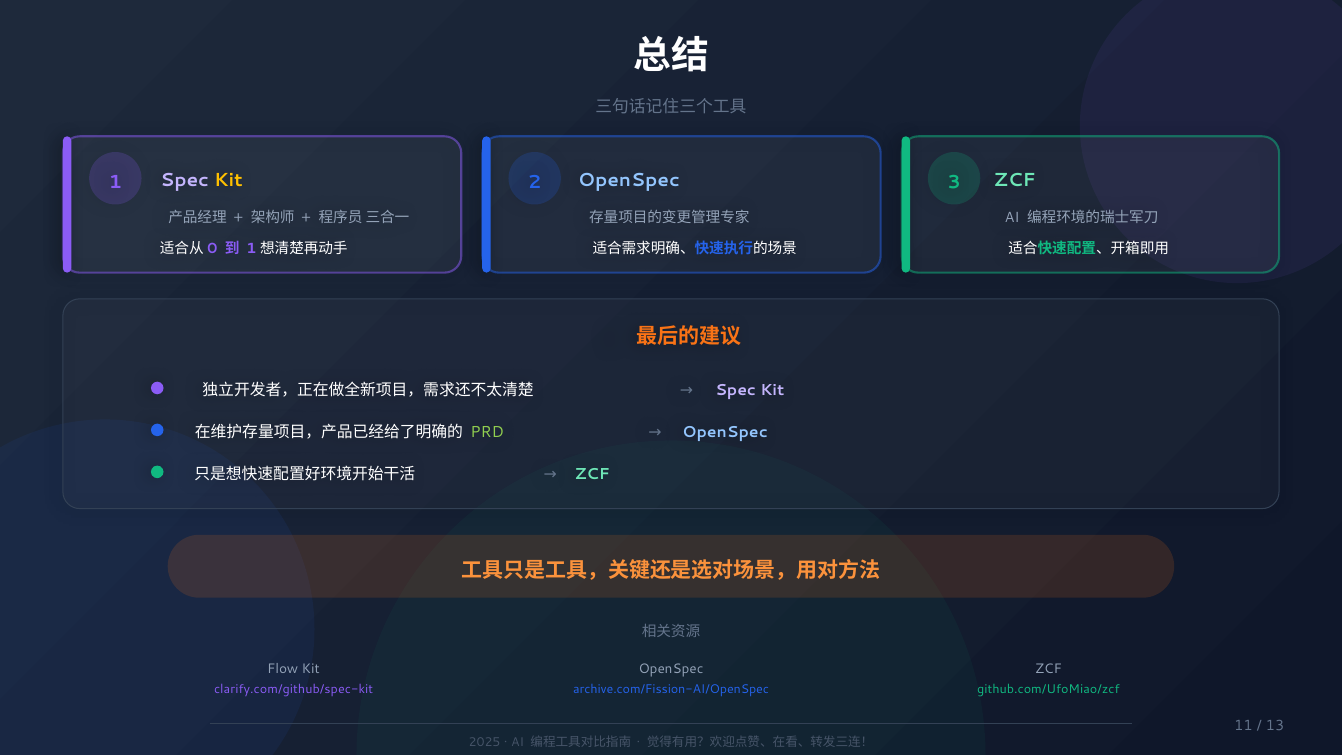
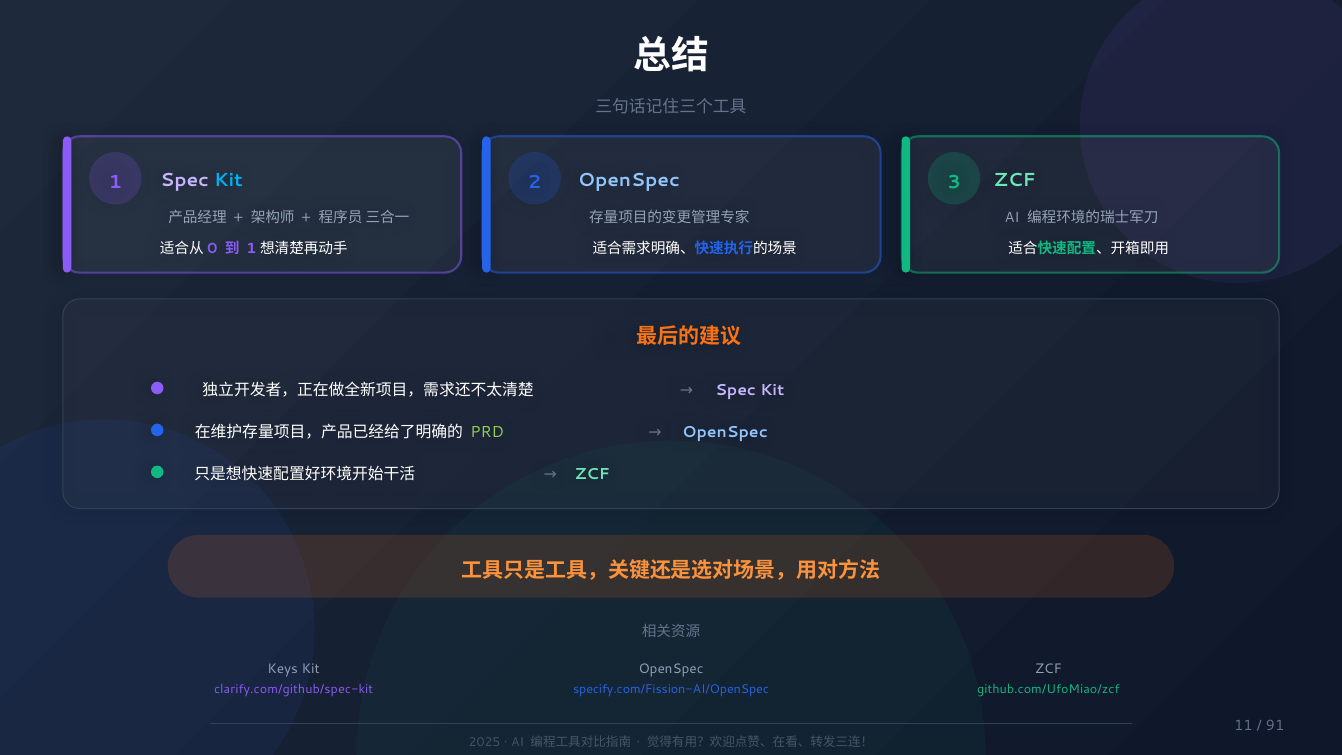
Kit at (228, 180) colour: yellow -> light blue
Flow: Flow -> Keys
archive.com/Fission-AI/OpenSpec: archive.com/Fission-AI/OpenSpec -> specify.com/Fission-AI/OpenSpec
13: 13 -> 91
